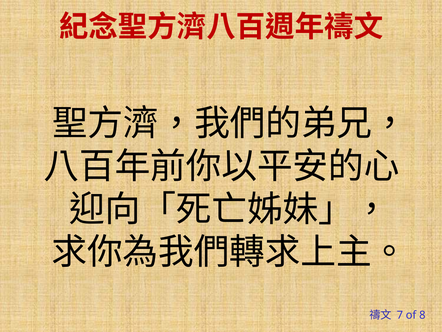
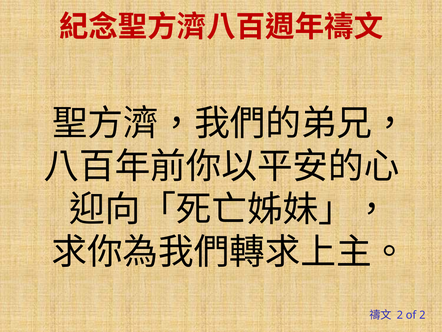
7 at (400, 315): 7 -> 2
of 8: 8 -> 2
